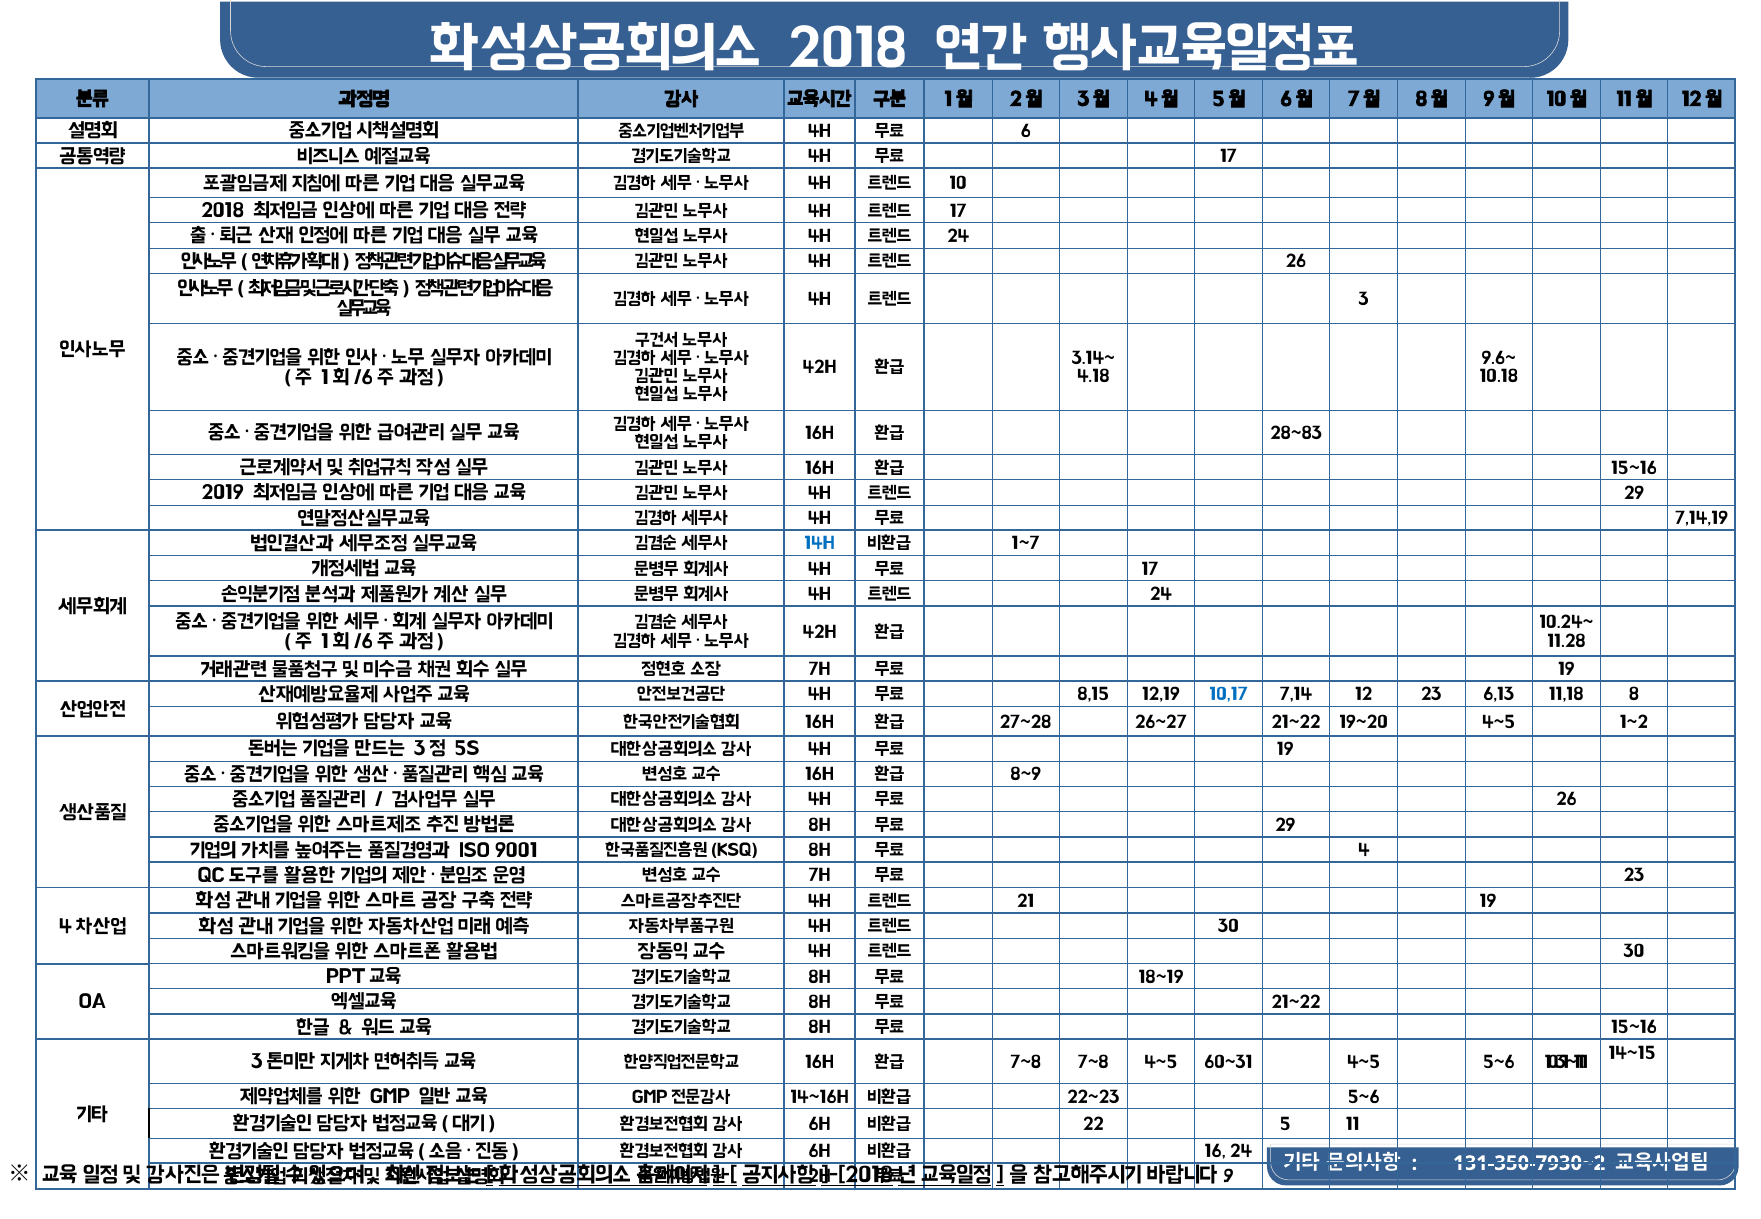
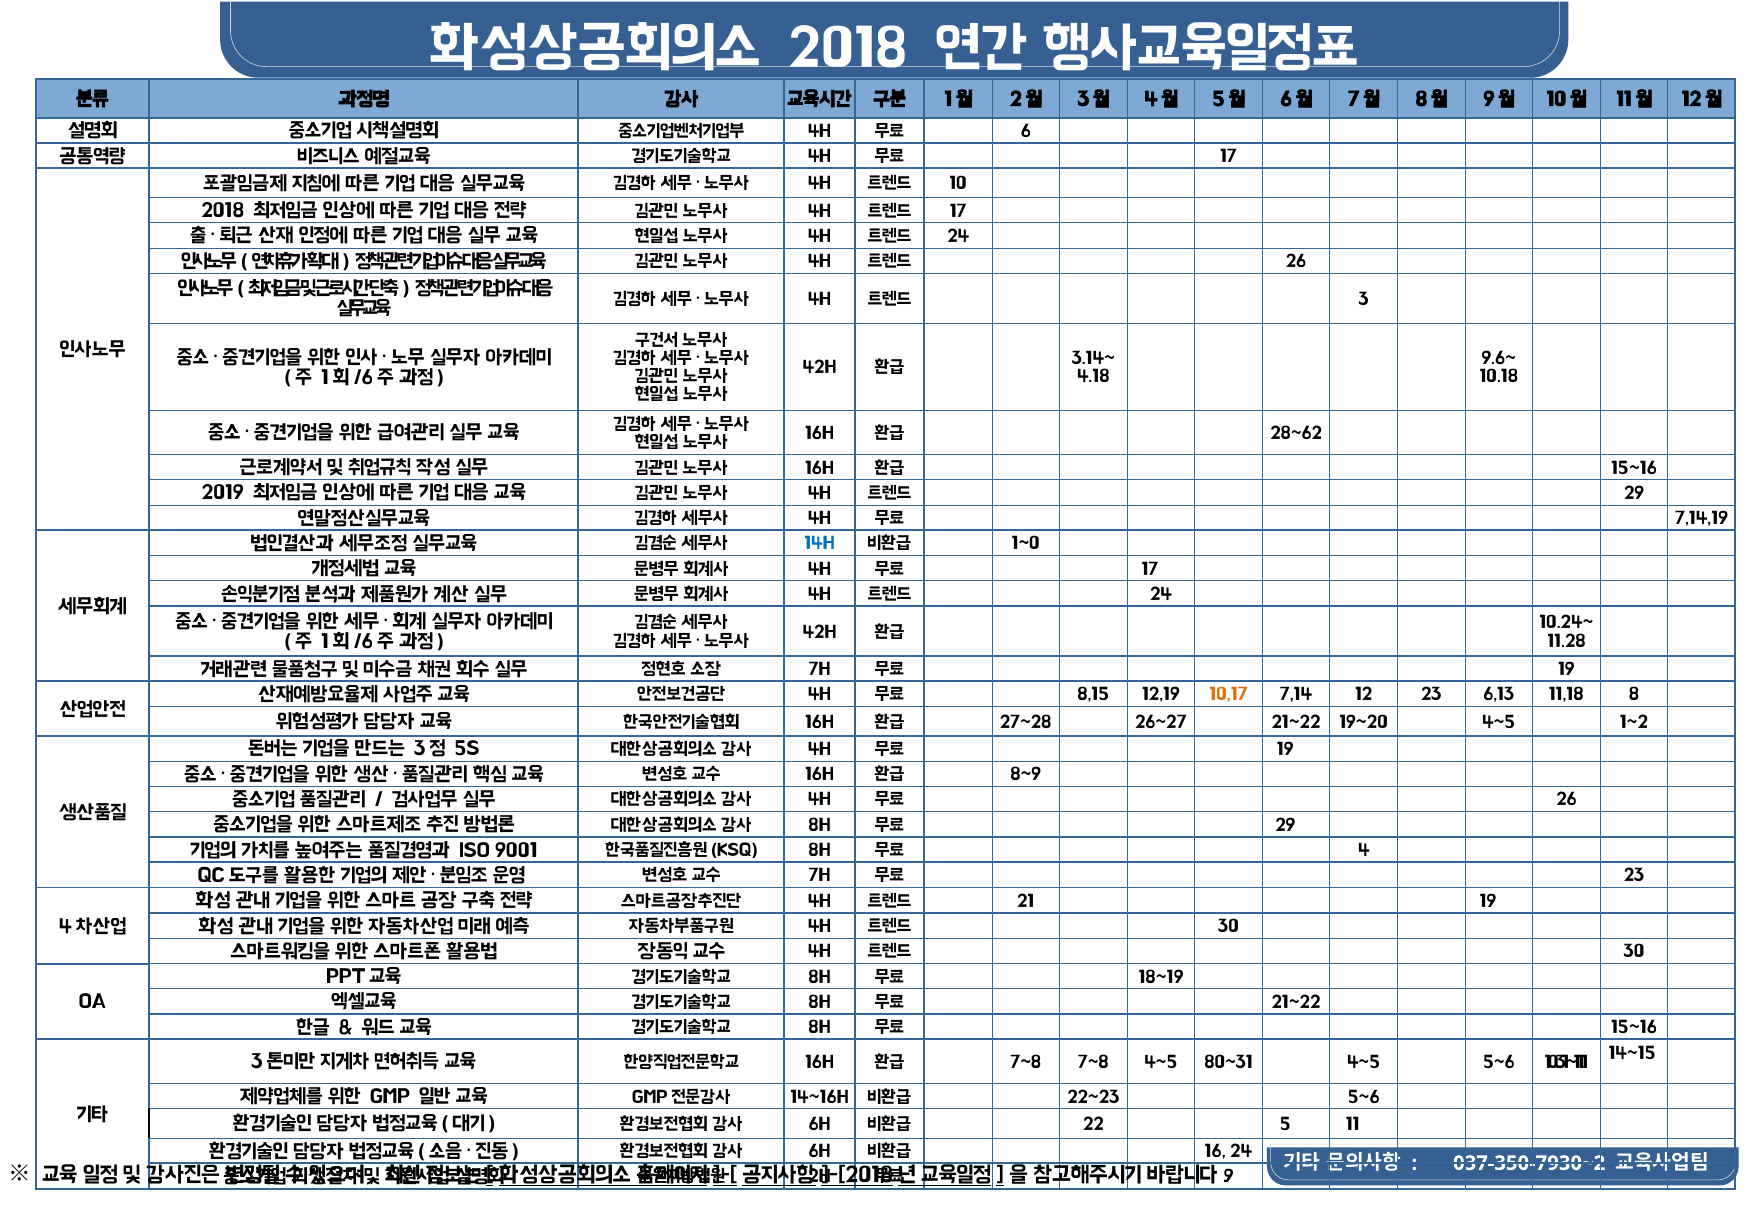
28~83: 28~83 -> 28~62
1~7: 1~7 -> 1~0
10,17 colour: blue -> orange
60~31: 60~31 -> 80~31
131-350-7930~2: 131-350-7930~2 -> 037-350-7930~2
